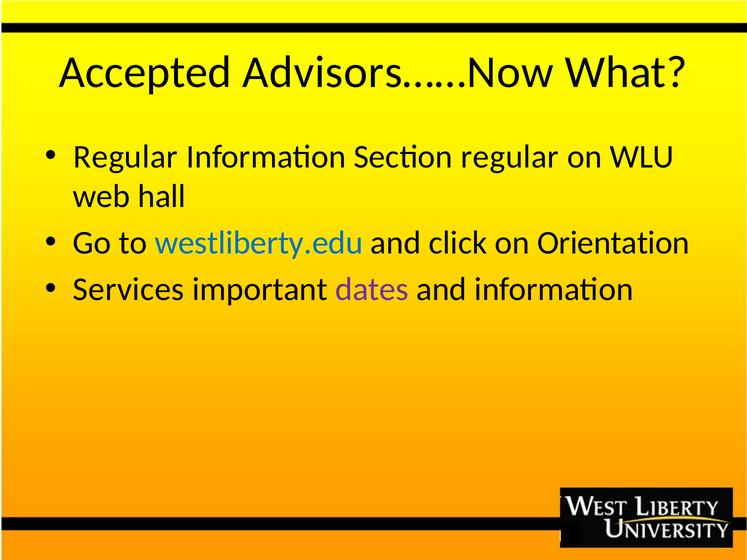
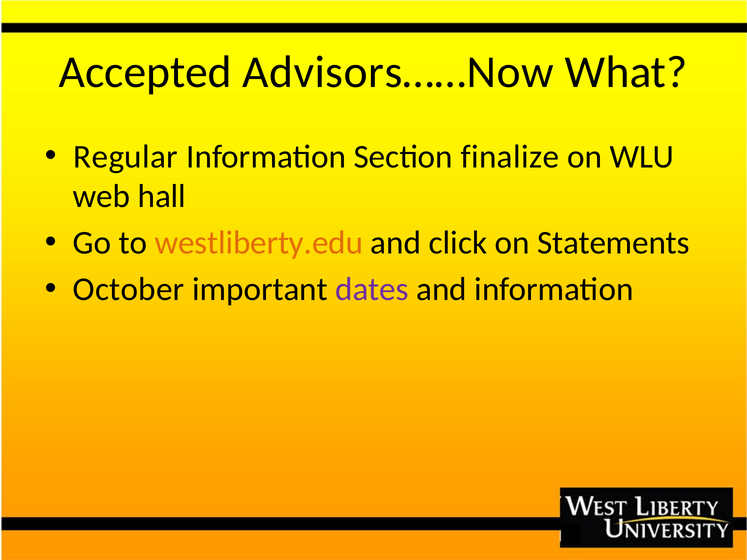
Section regular: regular -> finalize
westliberty.edu colour: blue -> orange
Orientation: Orientation -> Statements
Services: Services -> October
